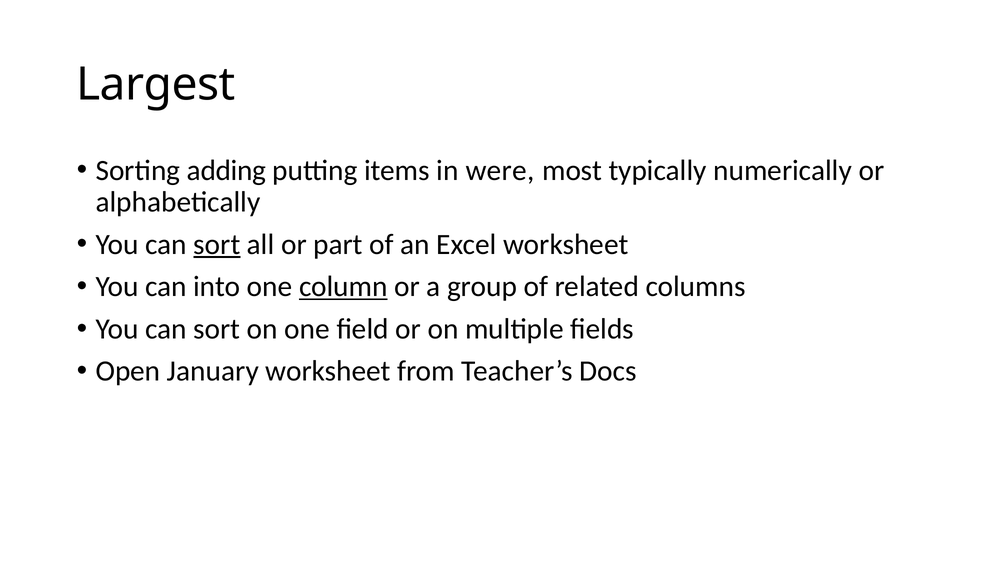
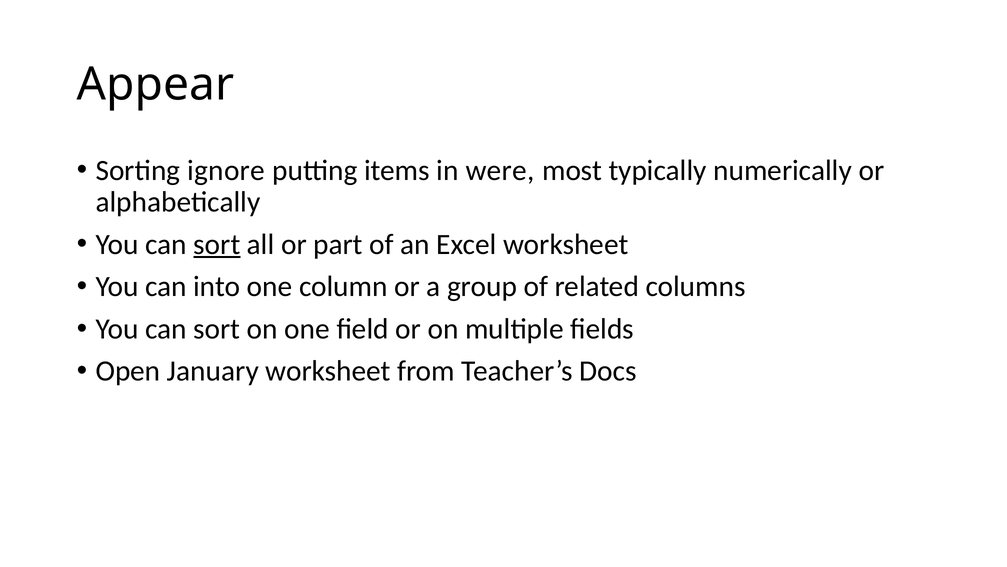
Largest: Largest -> Appear
adding: adding -> ignore
column underline: present -> none
